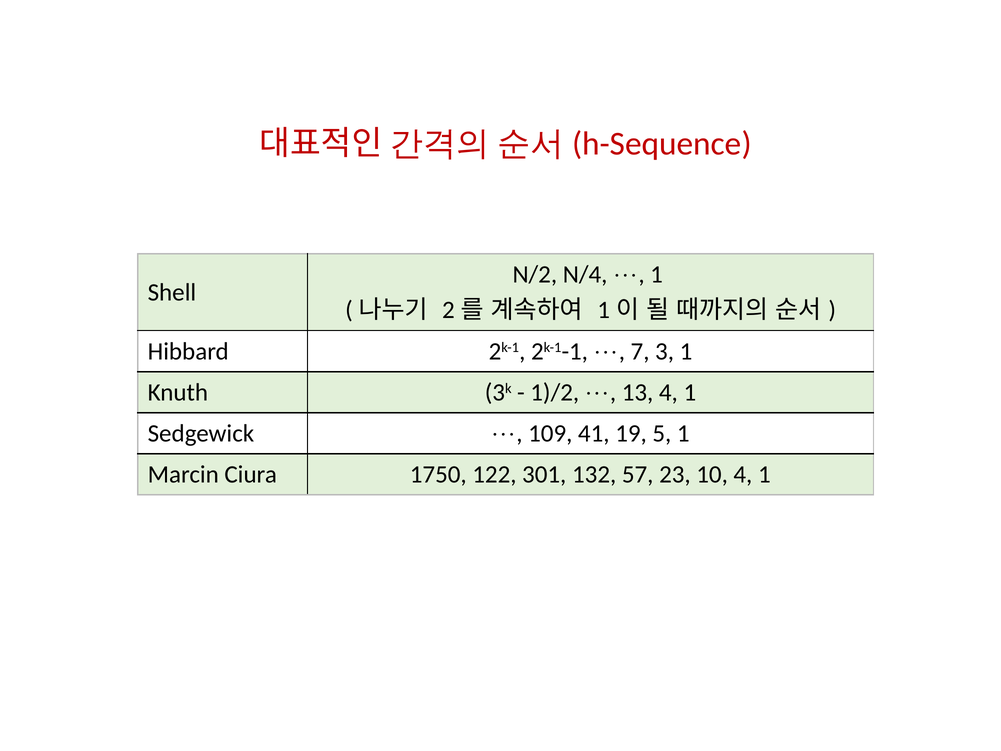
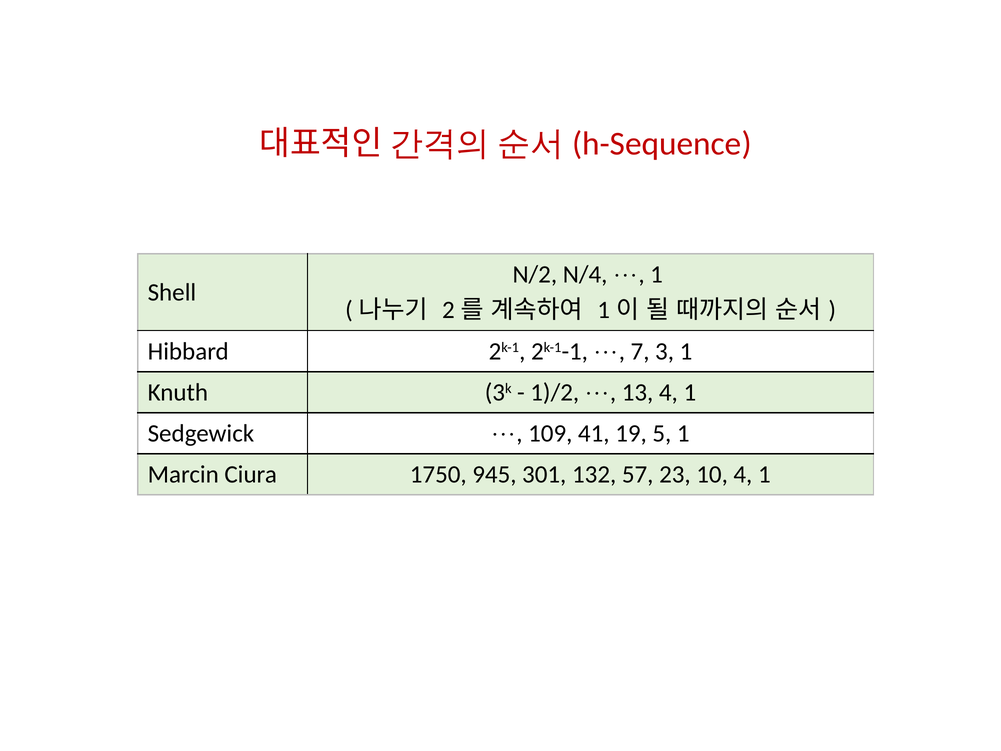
122: 122 -> 945
